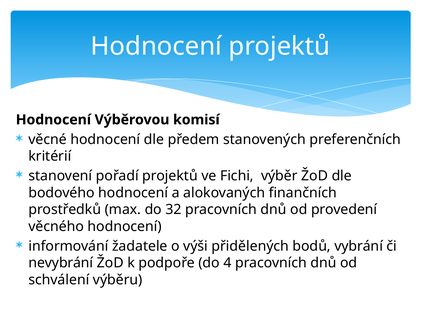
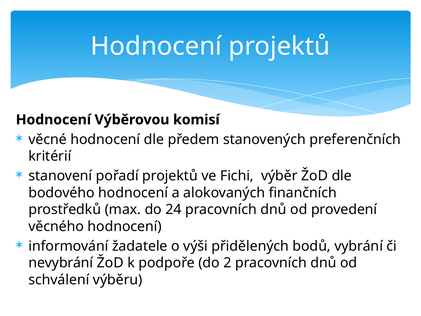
32: 32 -> 24
4: 4 -> 2
